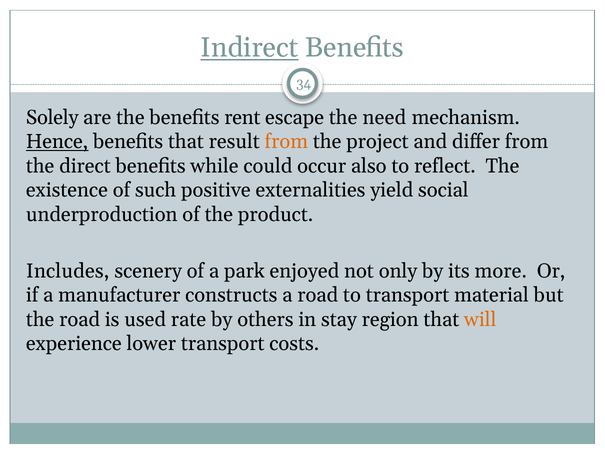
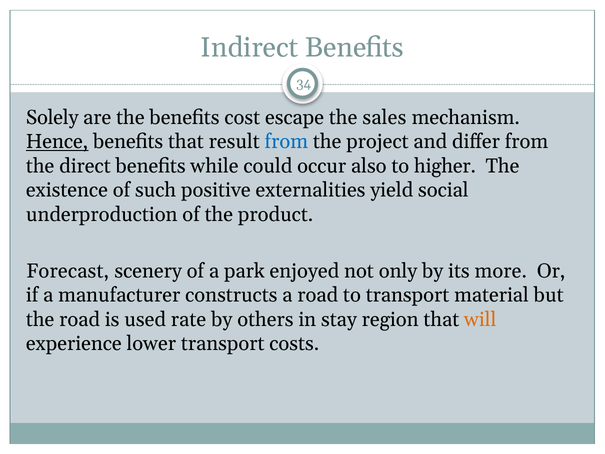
Indirect underline: present -> none
rent: rent -> cost
need: need -> sales
from at (286, 142) colour: orange -> blue
reflect: reflect -> higher
Includes: Includes -> Forecast
